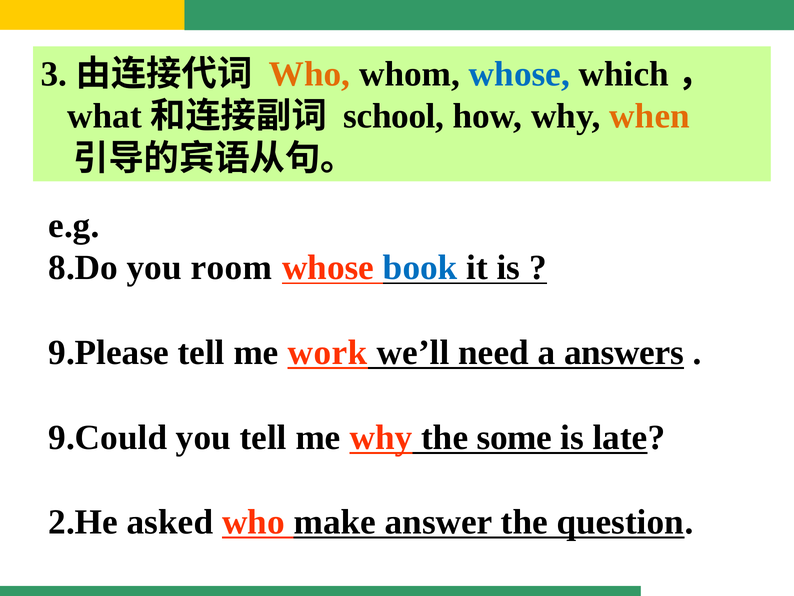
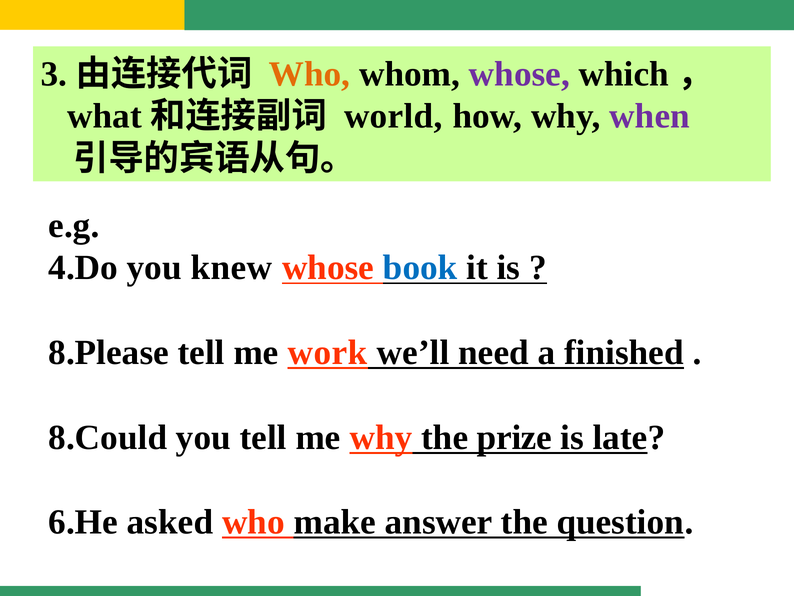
whose at (519, 74) colour: blue -> purple
school: school -> world
when colour: orange -> purple
8.Do: 8.Do -> 4.Do
room: room -> knew
9.Please: 9.Please -> 8.Please
answers: answers -> finished
9.Could: 9.Could -> 8.Could
some: some -> prize
2.He: 2.He -> 6.He
